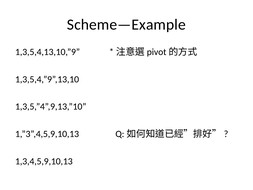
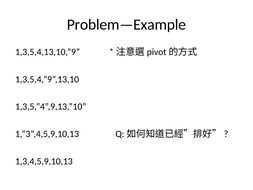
Scheme—Example: Scheme—Example -> Problem—Example
